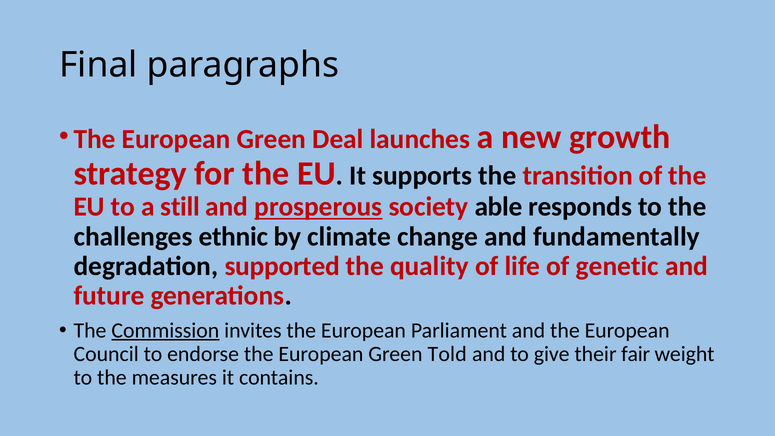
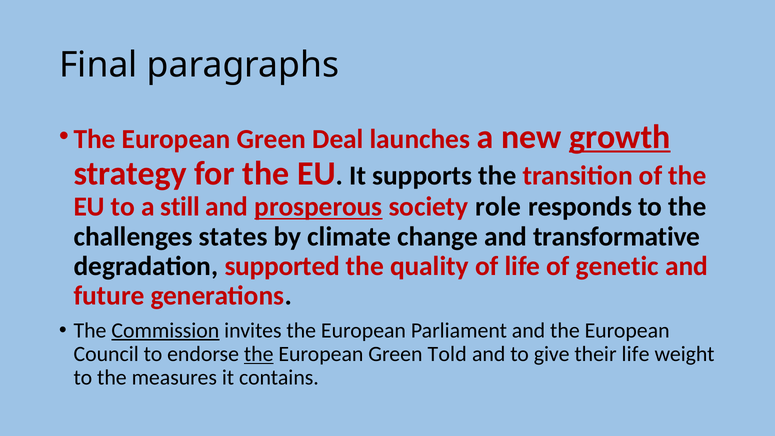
growth underline: none -> present
able: able -> role
ethnic: ethnic -> states
fundamentally: fundamentally -> transformative
the at (259, 354) underline: none -> present
their fair: fair -> life
